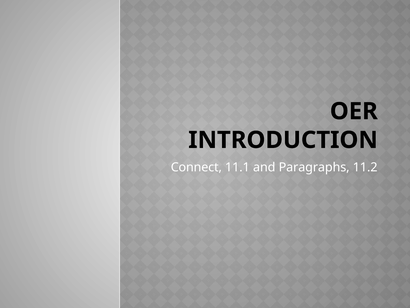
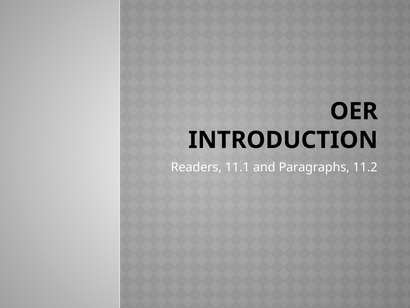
Connect: Connect -> Readers
